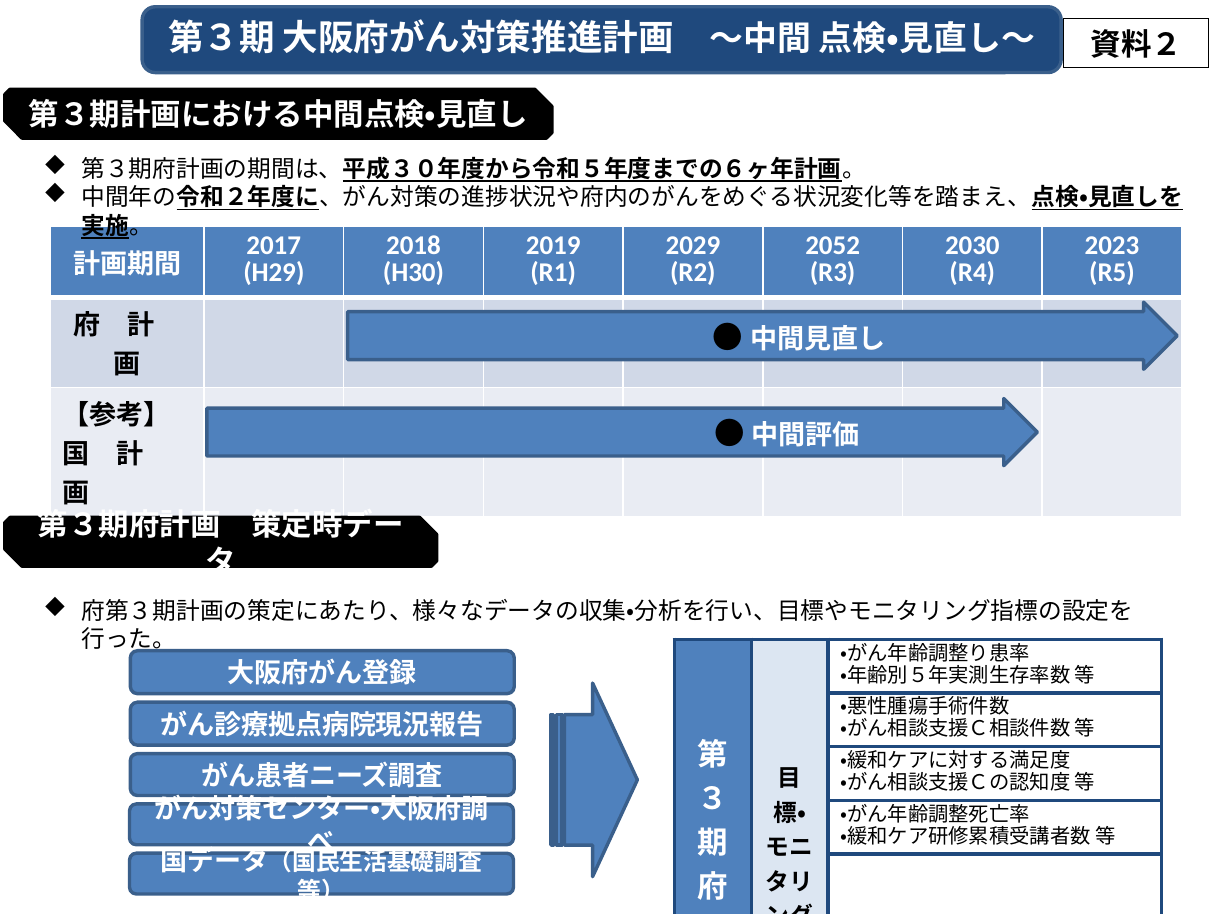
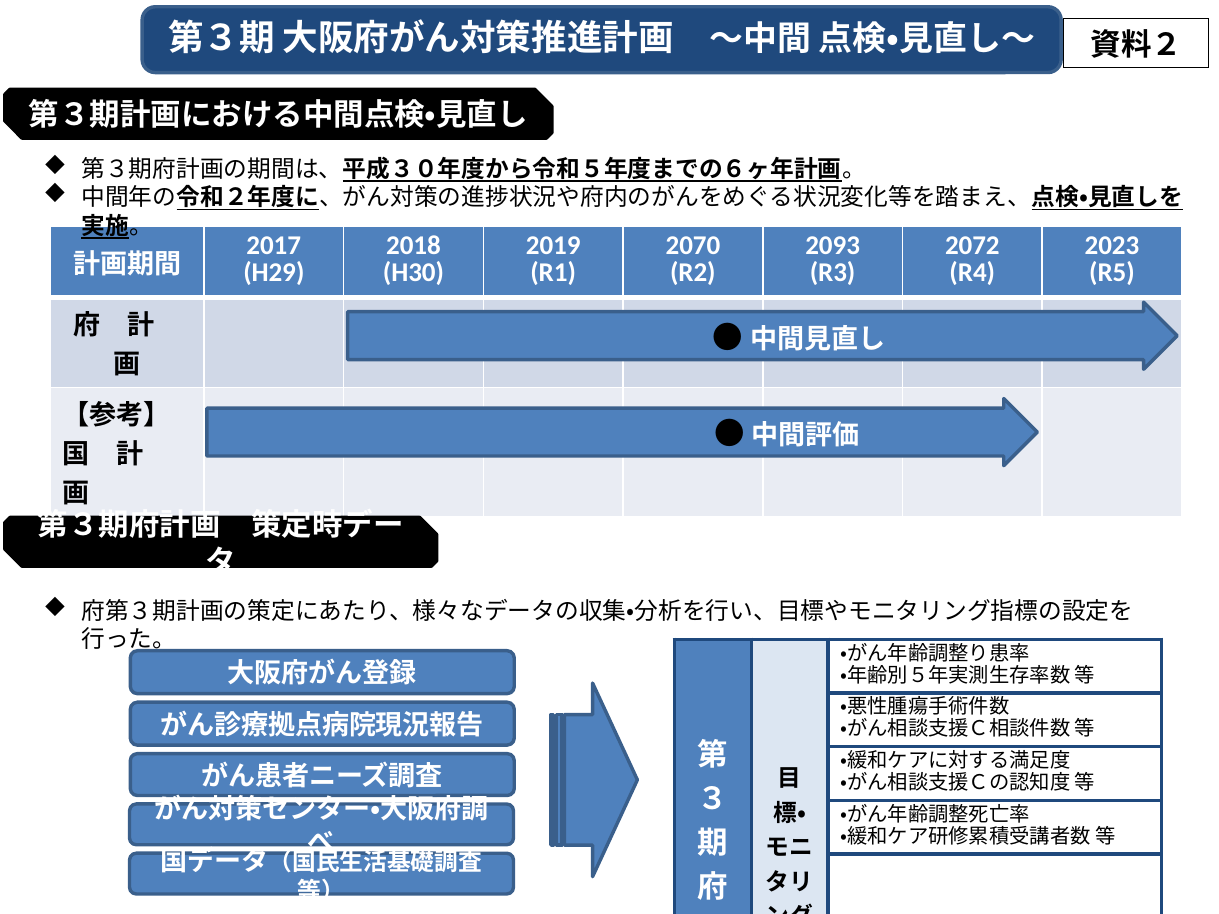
2029: 2029 -> 2070
2052: 2052 -> 2093
2030: 2030 -> 2072
